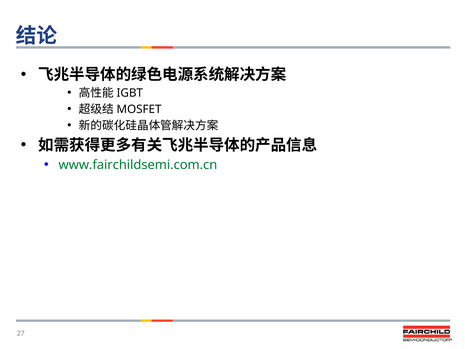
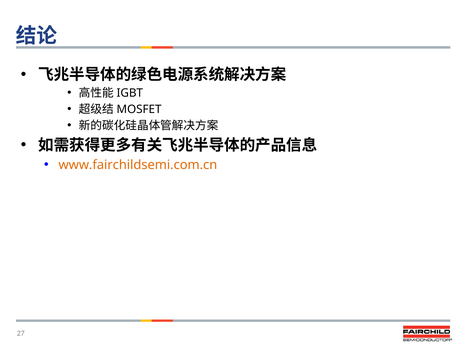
www.fairchildsemi.com.cn colour: green -> orange
